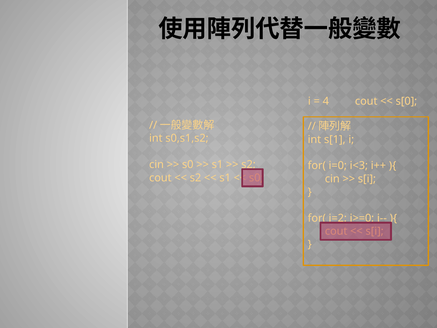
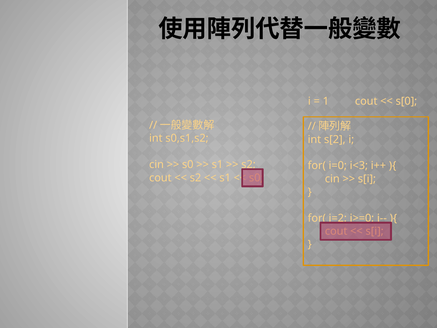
4: 4 -> 1
s[1: s[1 -> s[2
